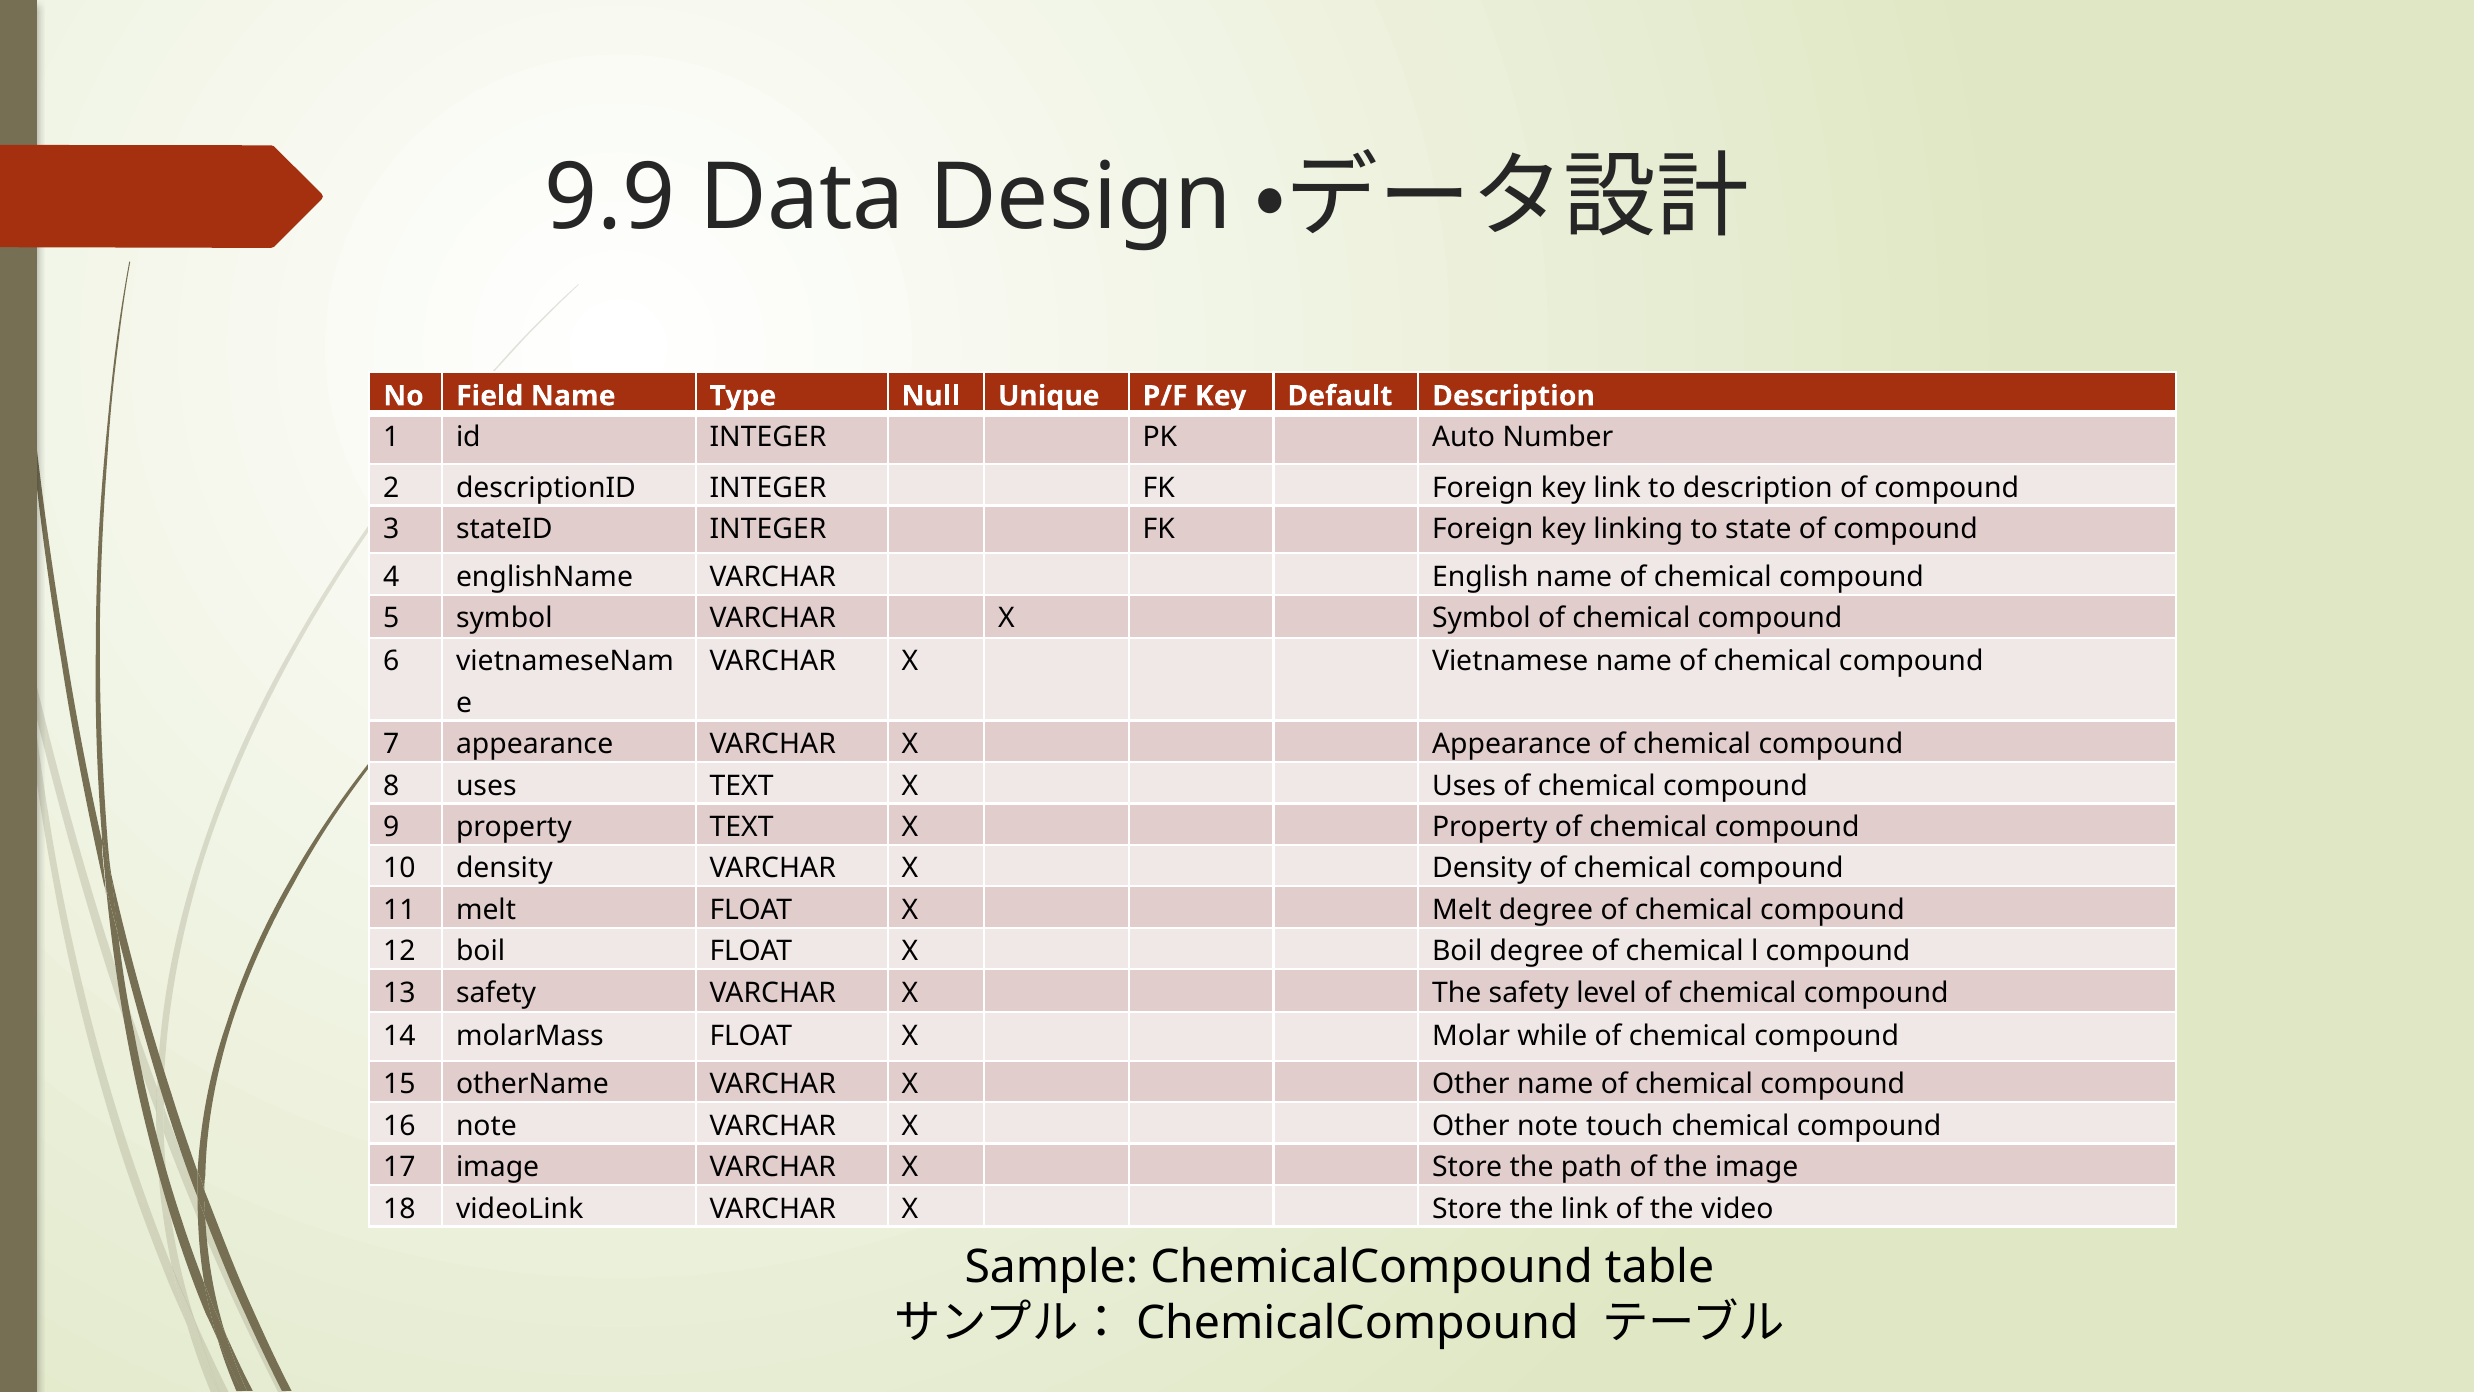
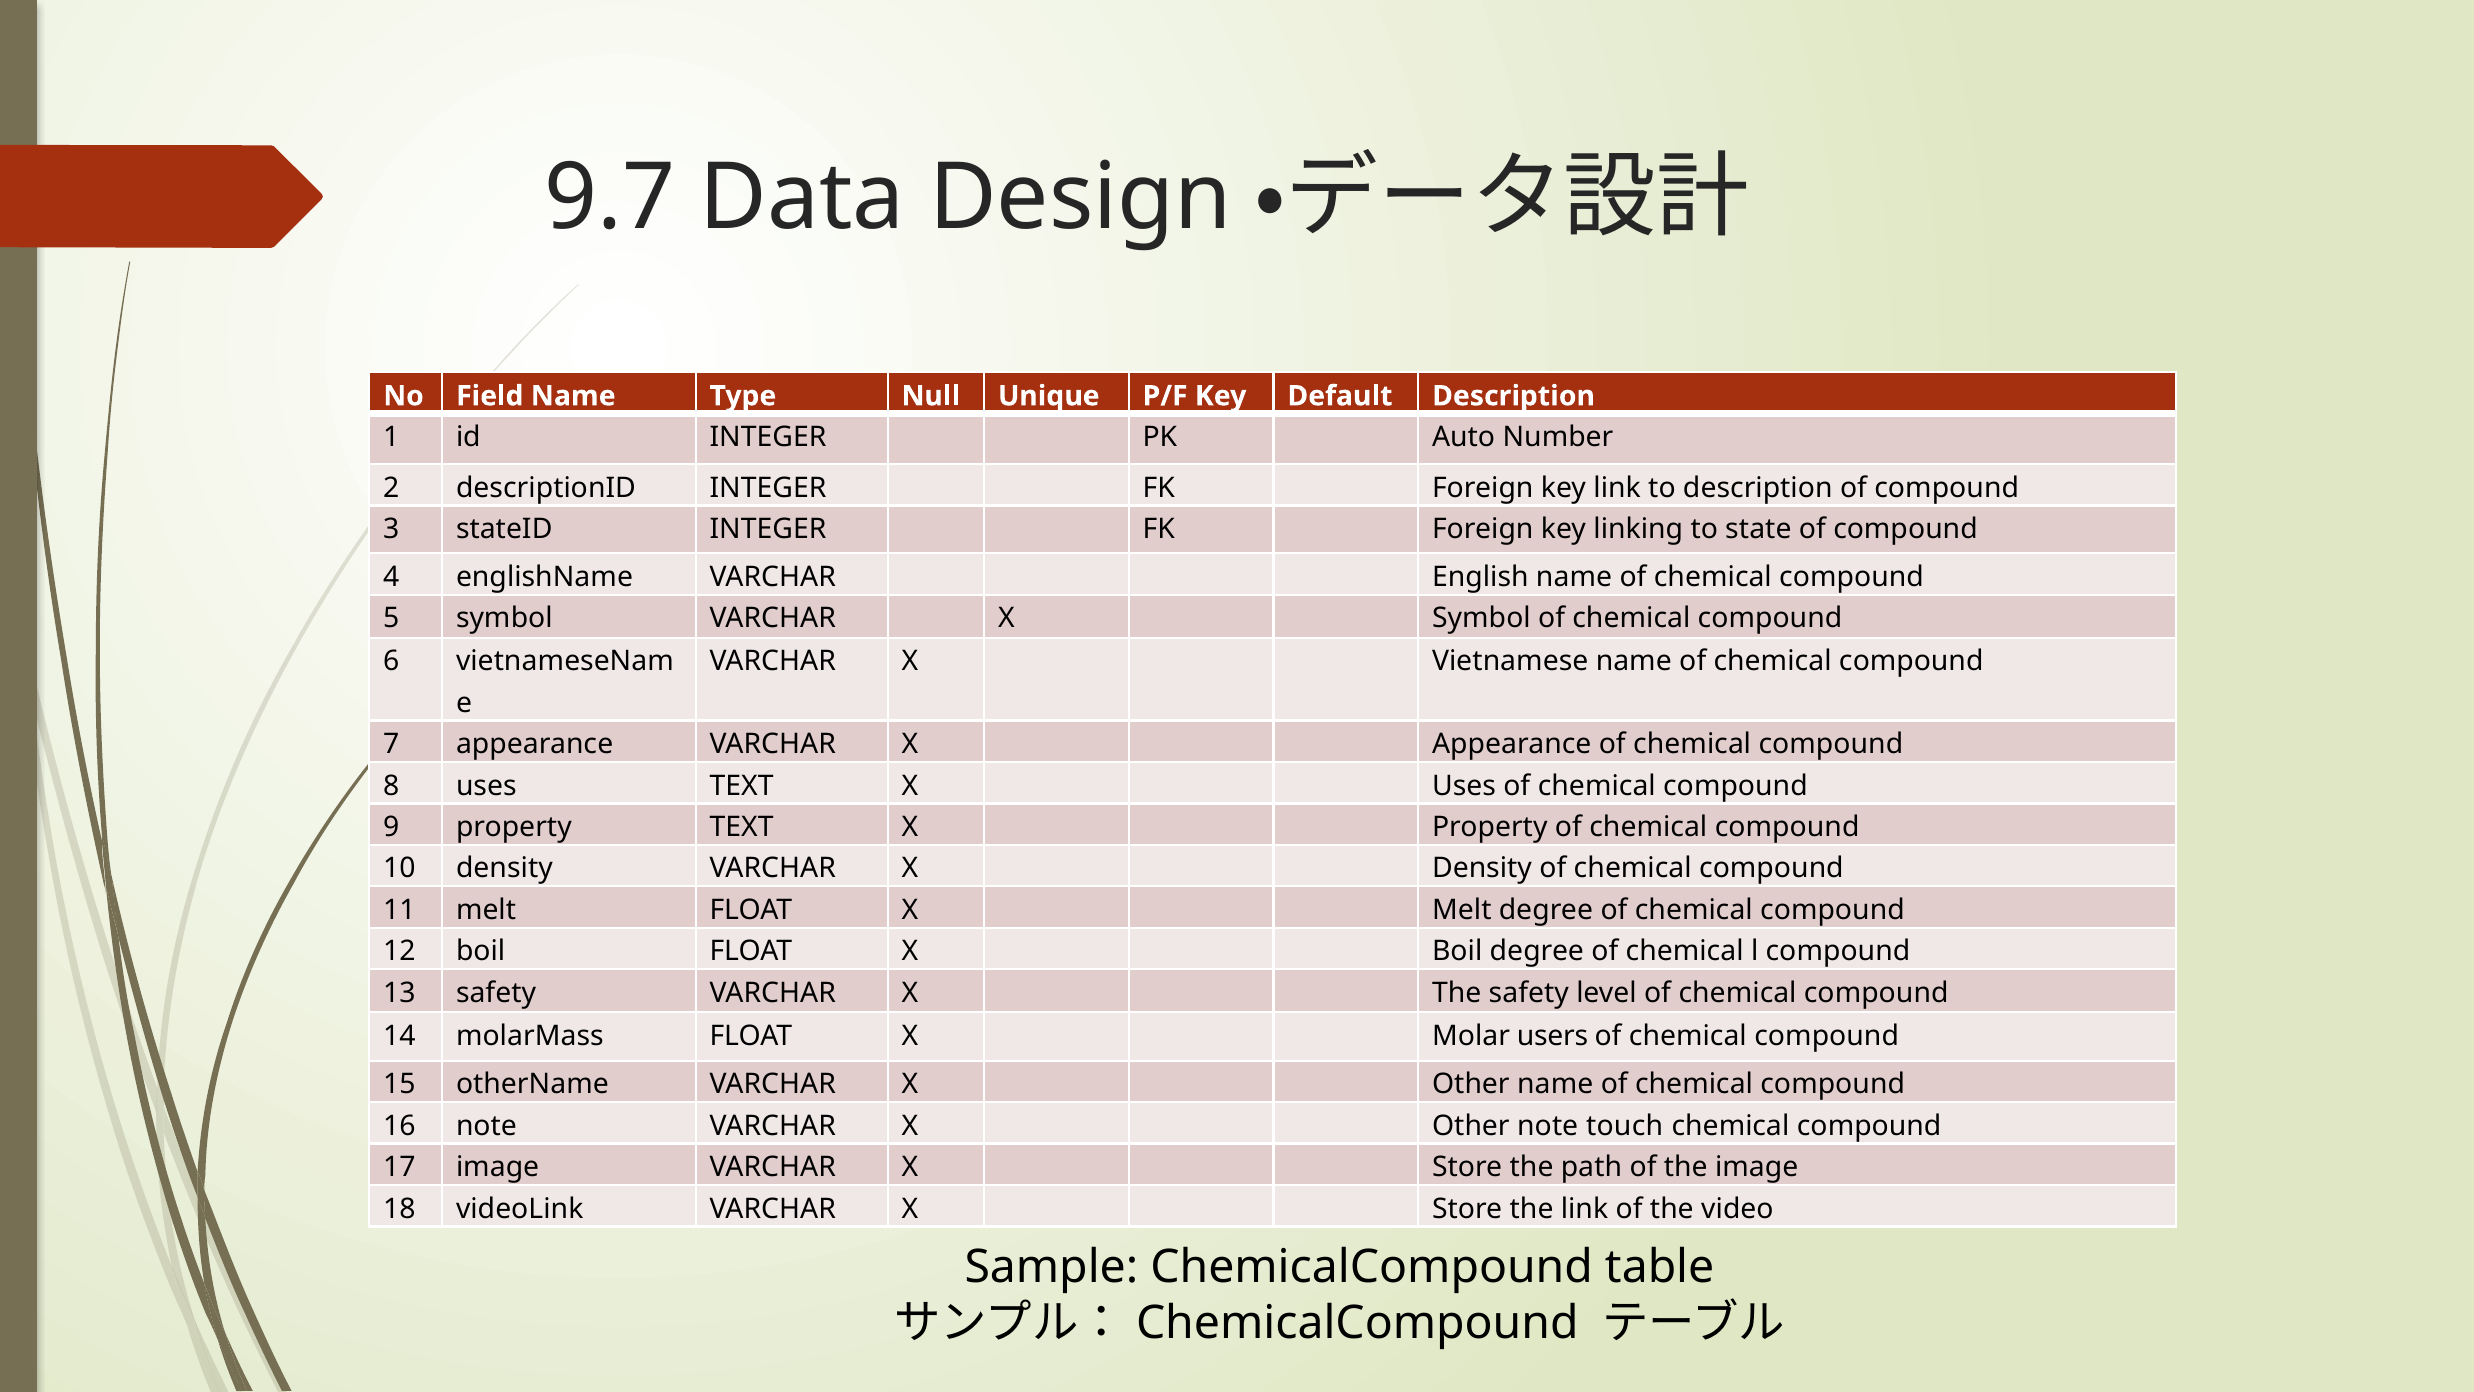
9.9: 9.9 -> 9.7
while: while -> users
